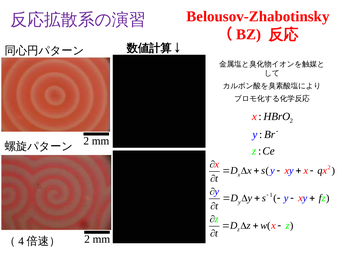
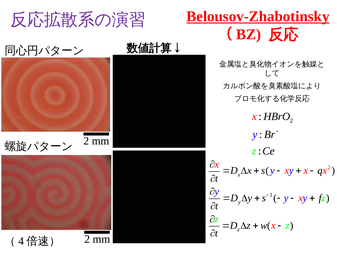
Belousov-Zhabotinsky underline: none -> present
